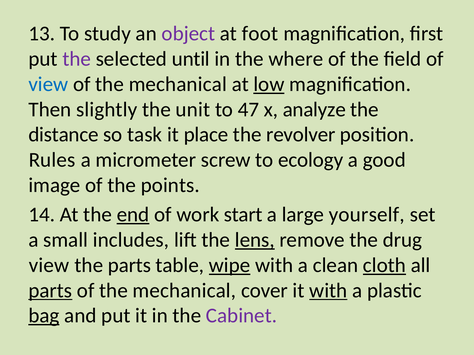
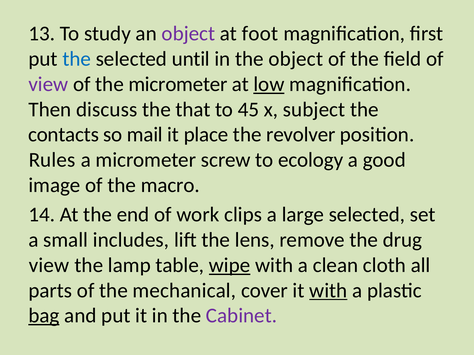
the at (77, 59) colour: purple -> blue
the where: where -> object
view at (48, 84) colour: blue -> purple
mechanical at (178, 84): mechanical -> micrometer
slightly: slightly -> discuss
unit: unit -> that
47: 47 -> 45
analyze: analyze -> subject
distance: distance -> contacts
task: task -> mail
points: points -> macro
end underline: present -> none
start: start -> clips
large yourself: yourself -> selected
lens underline: present -> none
the parts: parts -> lamp
cloth underline: present -> none
parts at (50, 291) underline: present -> none
